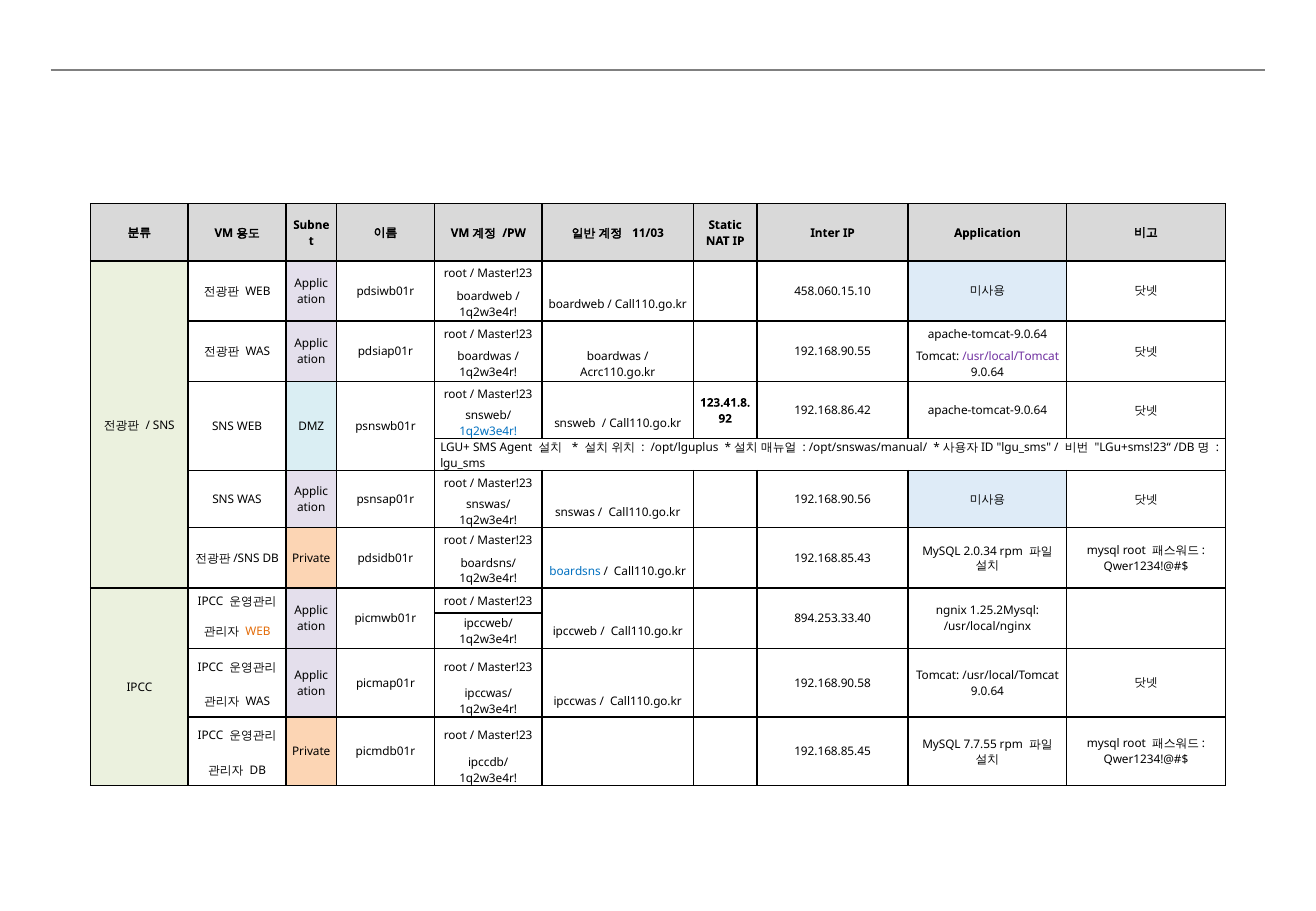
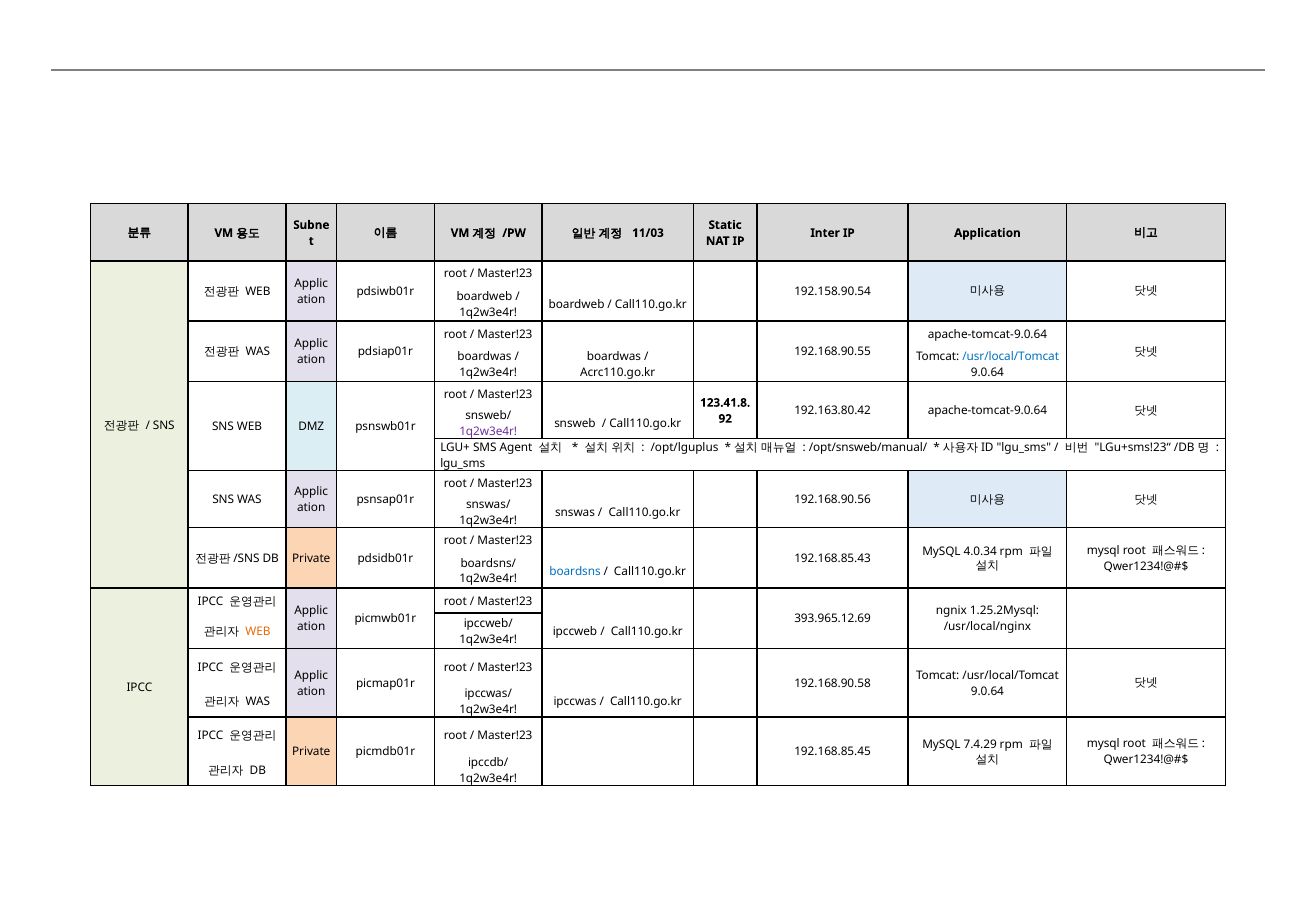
458.060.15.10: 458.060.15.10 -> 192.158.90.54
/usr/local/Tomcat at (1011, 357) colour: purple -> blue
192.168.86.42: 192.168.86.42 -> 192.163.80.42
1q2w3e4r at (488, 431) colour: blue -> purple
/opt/snswas/manual/: /opt/snswas/manual/ -> /opt/snsweb/manual/
2.0.34: 2.0.34 -> 4.0.34
894.253.33.40: 894.253.33.40 -> 393.965.12.69
7.7.55: 7.7.55 -> 7.4.29
